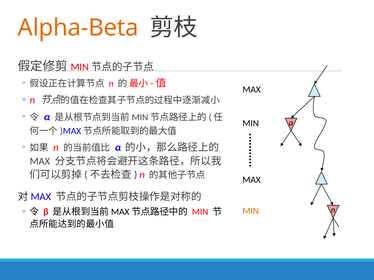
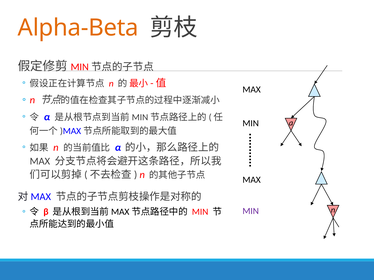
MIN at (251, 211) colour: orange -> purple
